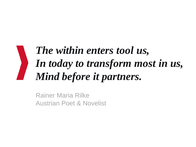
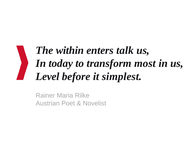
tool: tool -> talk
Mind: Mind -> Level
partners: partners -> simplest
